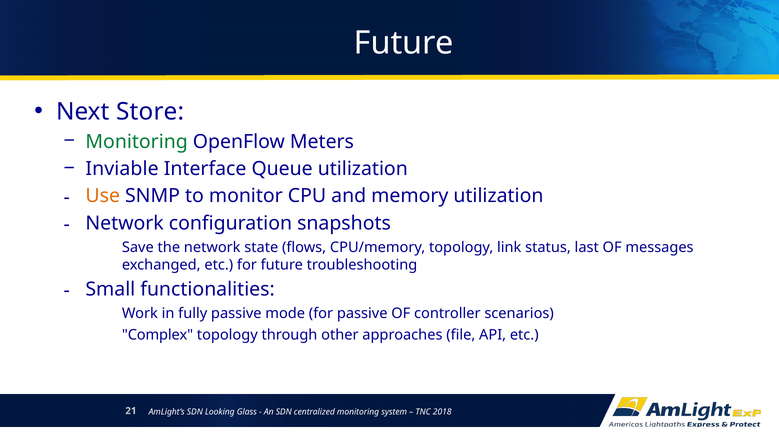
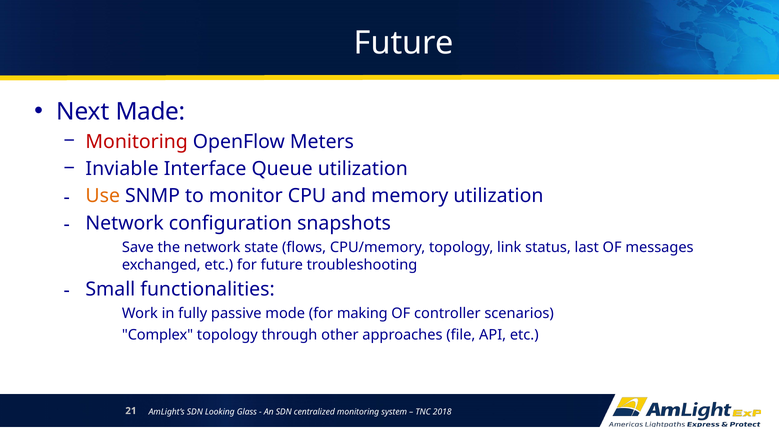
Store: Store -> Made
Monitoring at (137, 142) colour: green -> red
for passive: passive -> making
